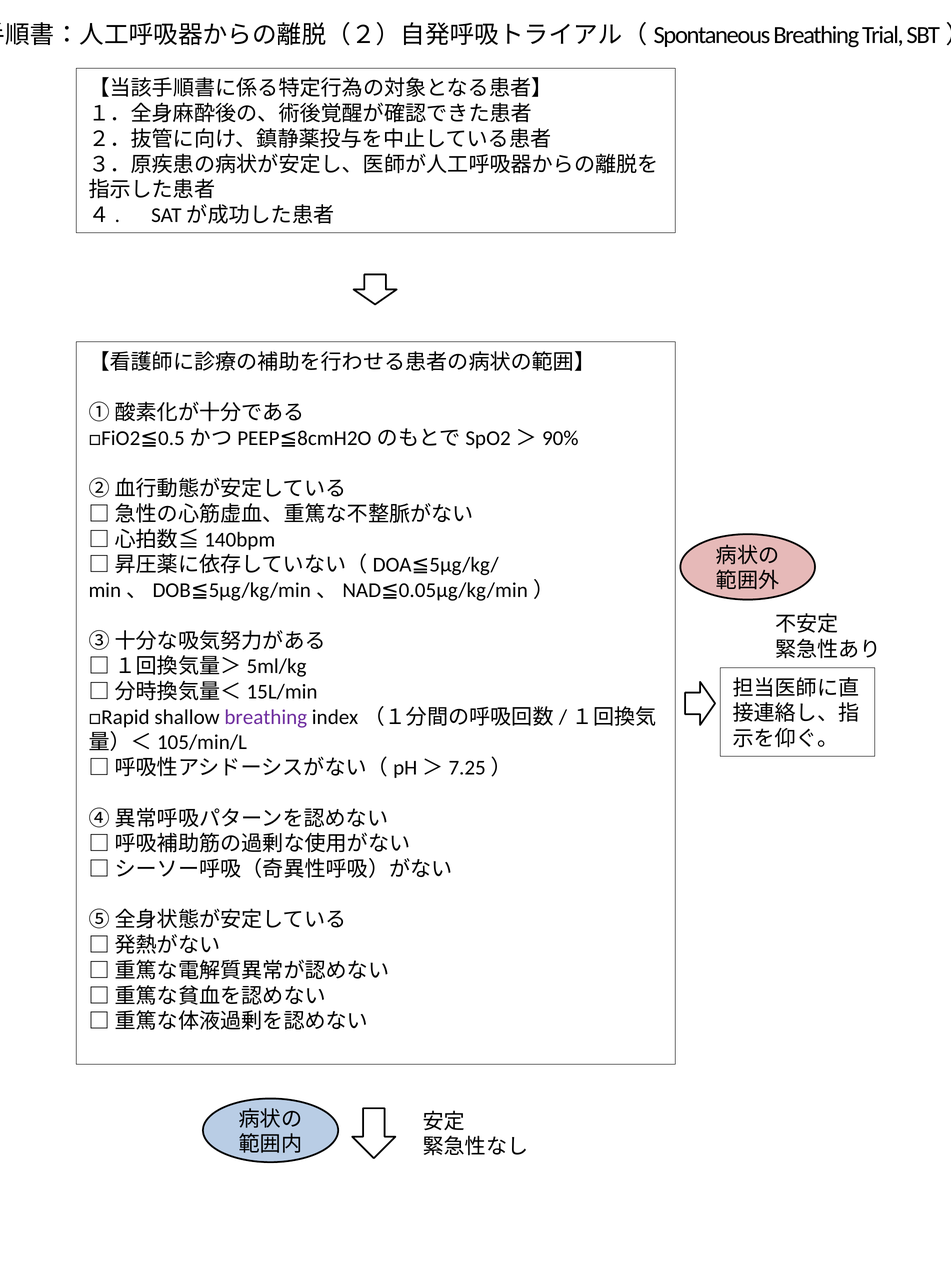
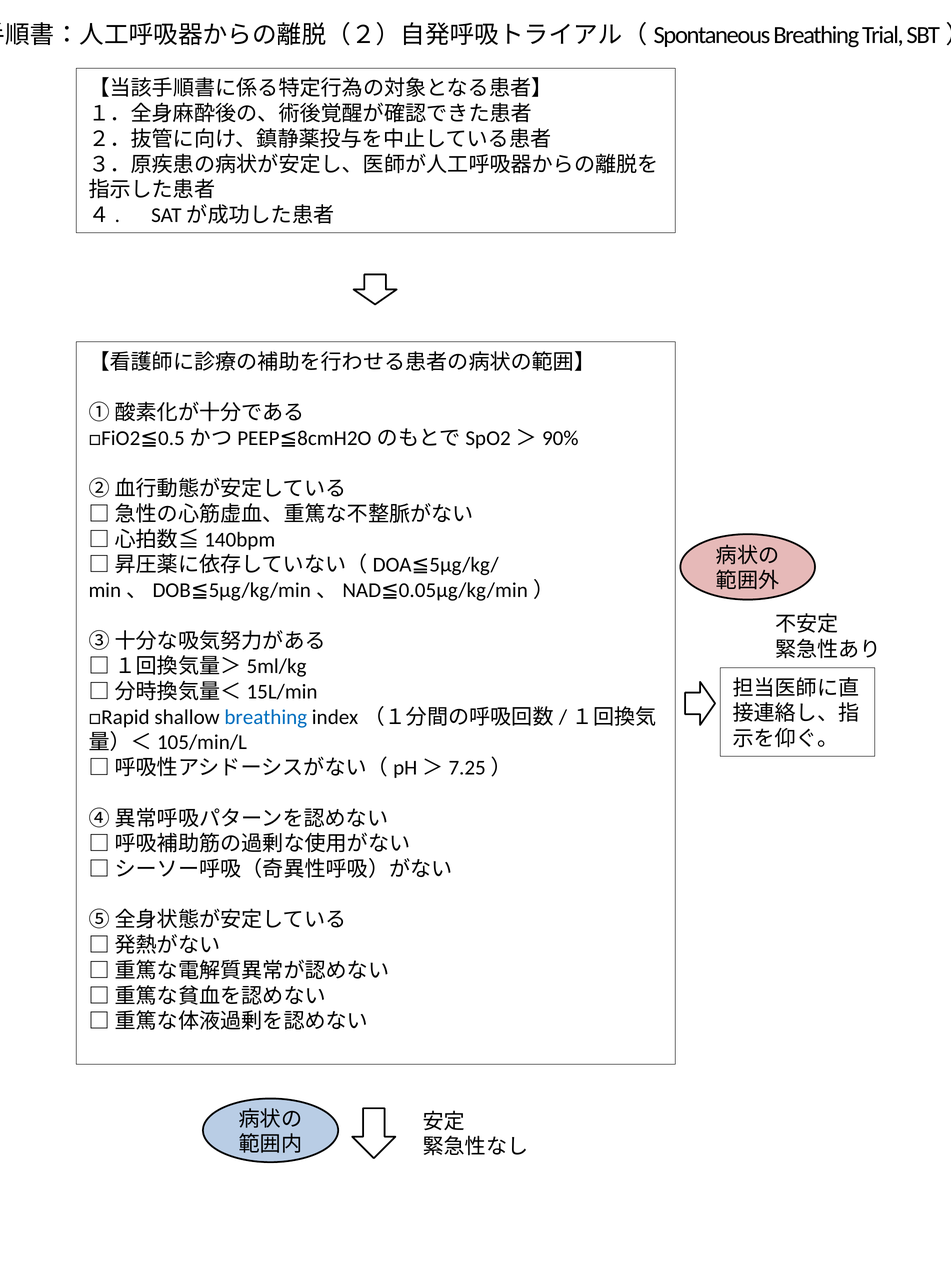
breathing at (266, 717) colour: purple -> blue
